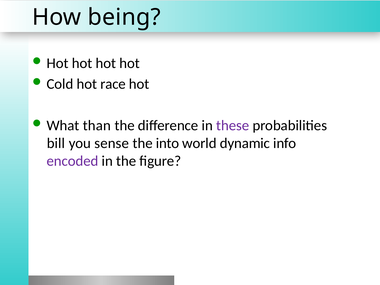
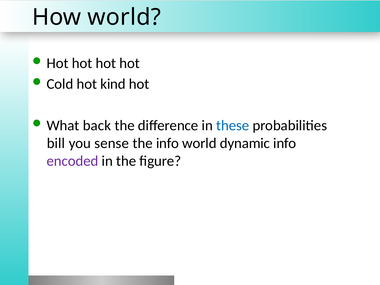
How being: being -> world
race: race -> kind
than: than -> back
these colour: purple -> blue
the into: into -> info
